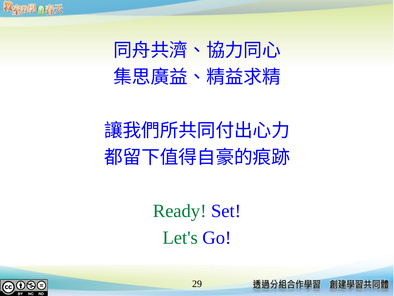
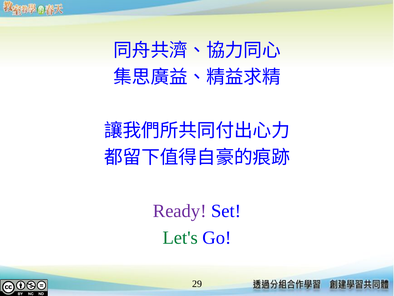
Ready colour: green -> purple
